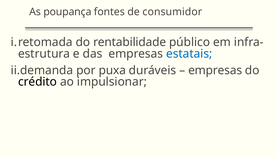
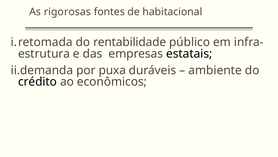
poupança: poupança -> rigorosas
consumidor: consumidor -> habitacional
estatais colour: blue -> black
empresas at (215, 70): empresas -> ambiente
impulsionar: impulsionar -> econômicos
